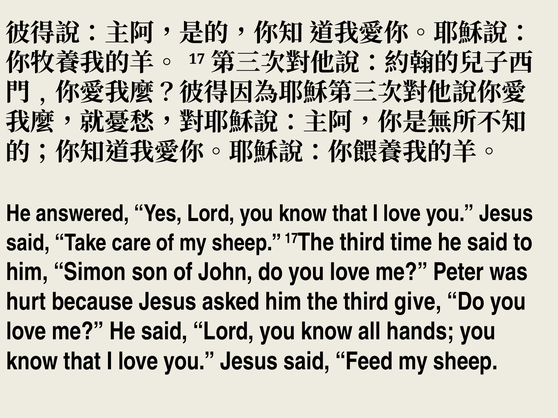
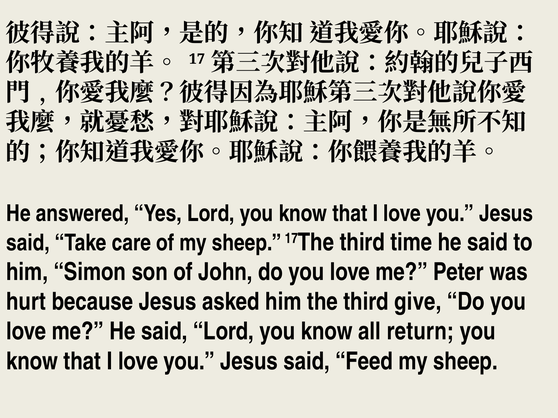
hands: hands -> return
